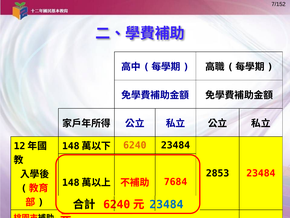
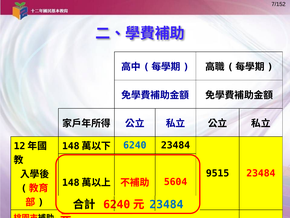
6240 at (135, 145) colour: orange -> blue
2853: 2853 -> 9515
7684: 7684 -> 5604
